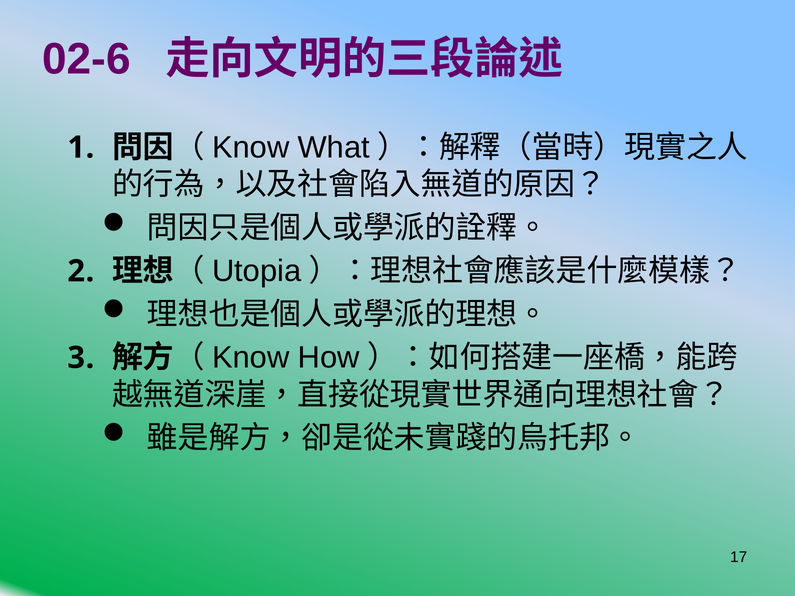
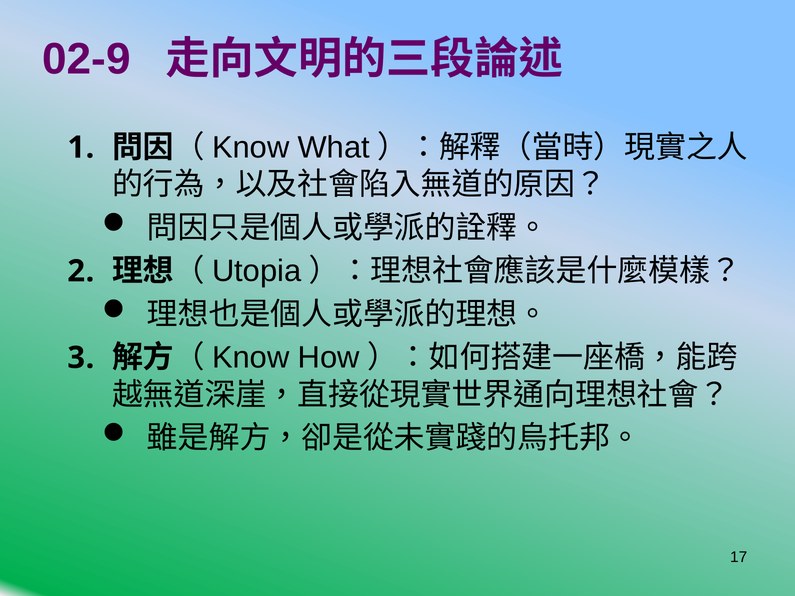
02-6: 02-6 -> 02-9
